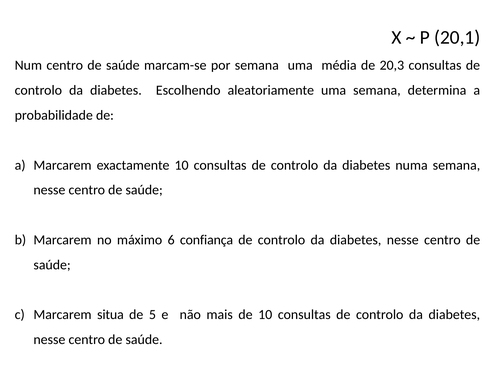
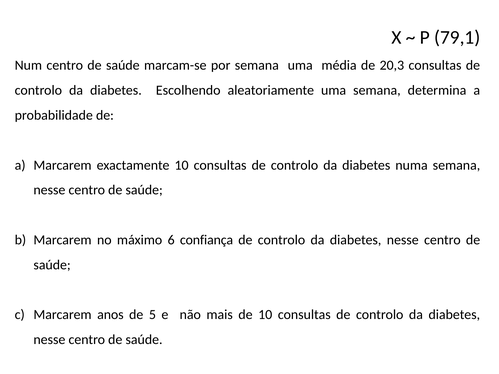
20,1: 20,1 -> 79,1
situa: situa -> anos
